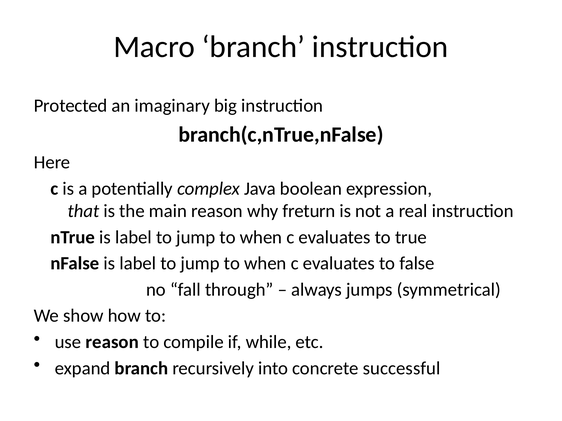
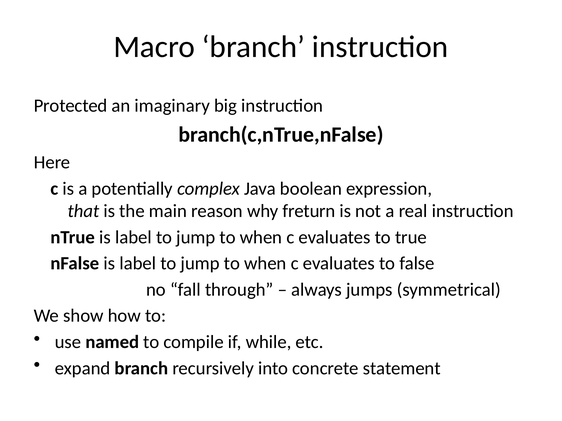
use reason: reason -> named
successful: successful -> statement
